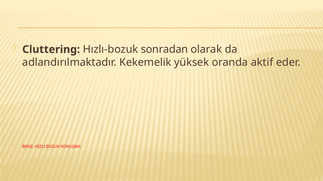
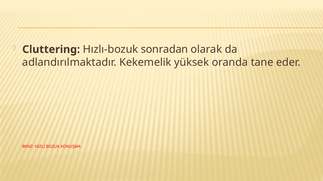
aktif: aktif -> tane
